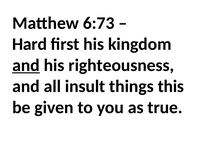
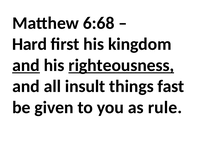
6:73: 6:73 -> 6:68
righteousness underline: none -> present
this: this -> fast
true: true -> rule
